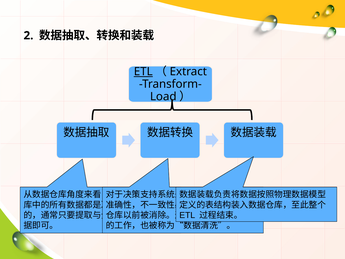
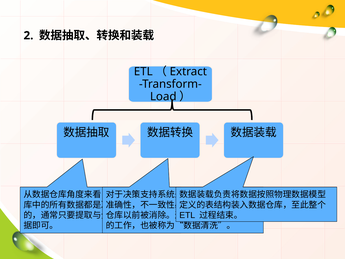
ETL at (143, 72) underline: present -> none
